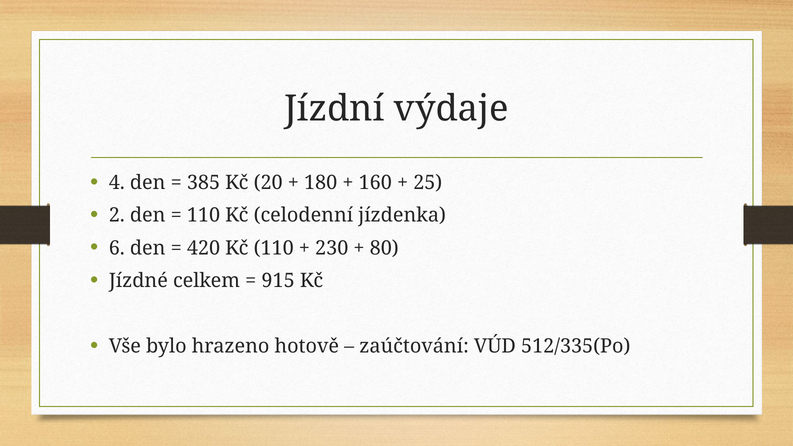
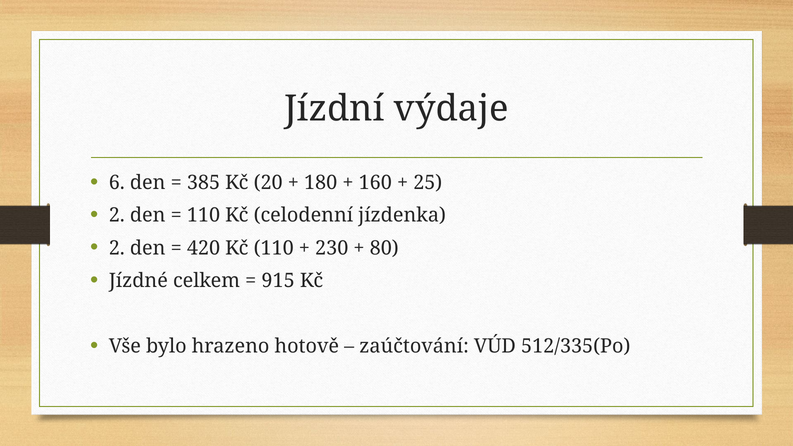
4: 4 -> 6
6 at (117, 248): 6 -> 2
